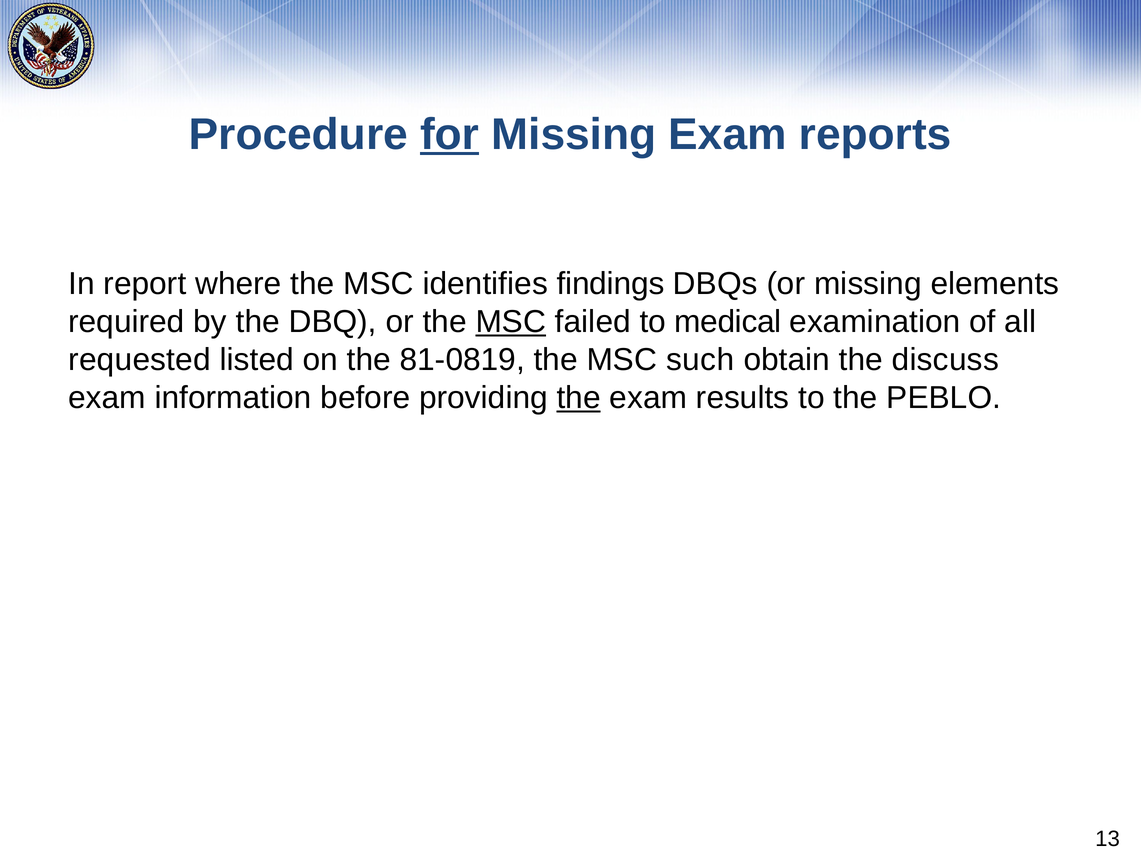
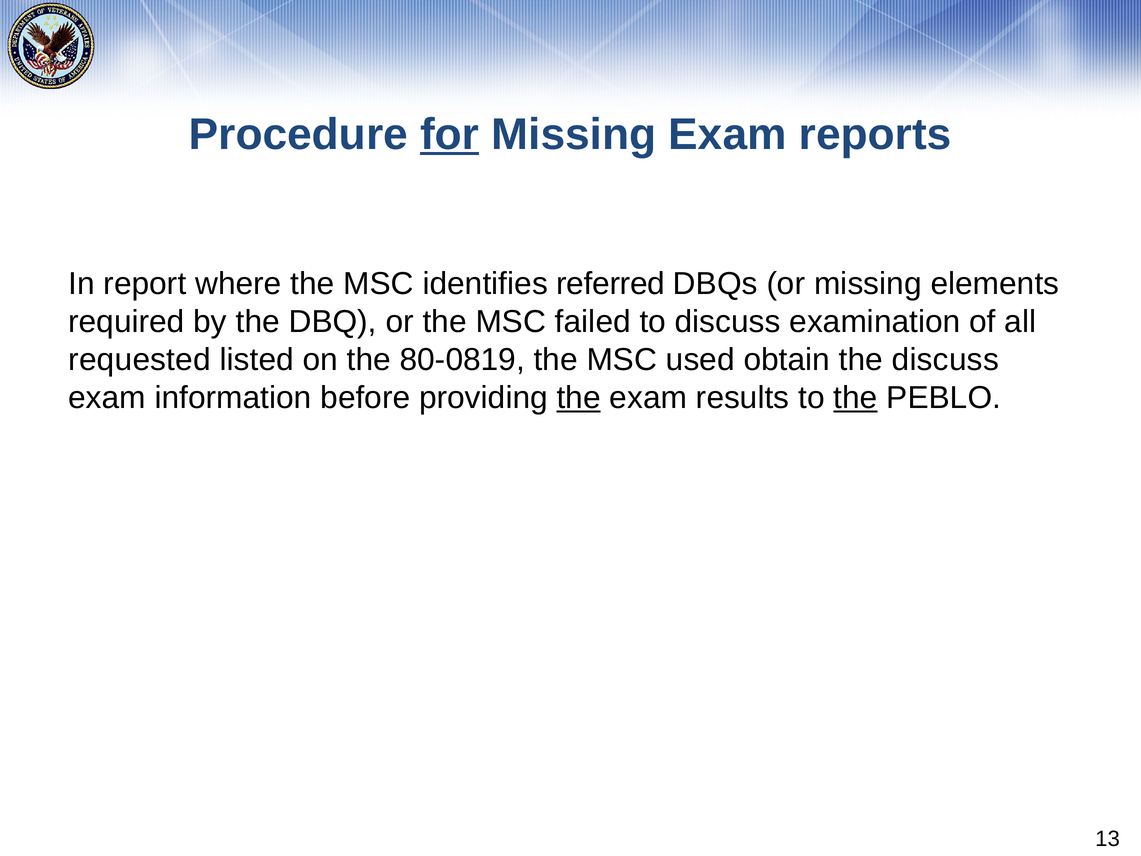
findings: findings -> referred
MSC at (511, 322) underline: present -> none
to medical: medical -> discuss
81-0819: 81-0819 -> 80-0819
such: such -> used
the at (855, 398) underline: none -> present
